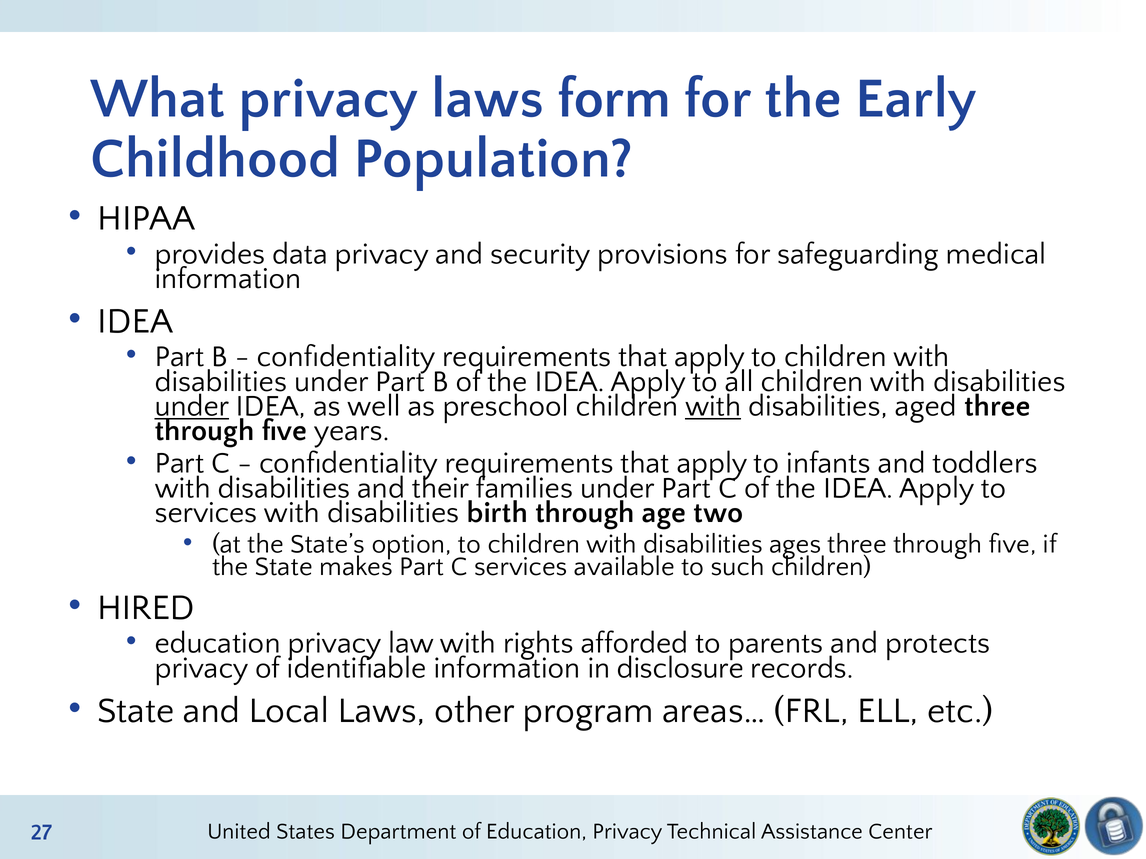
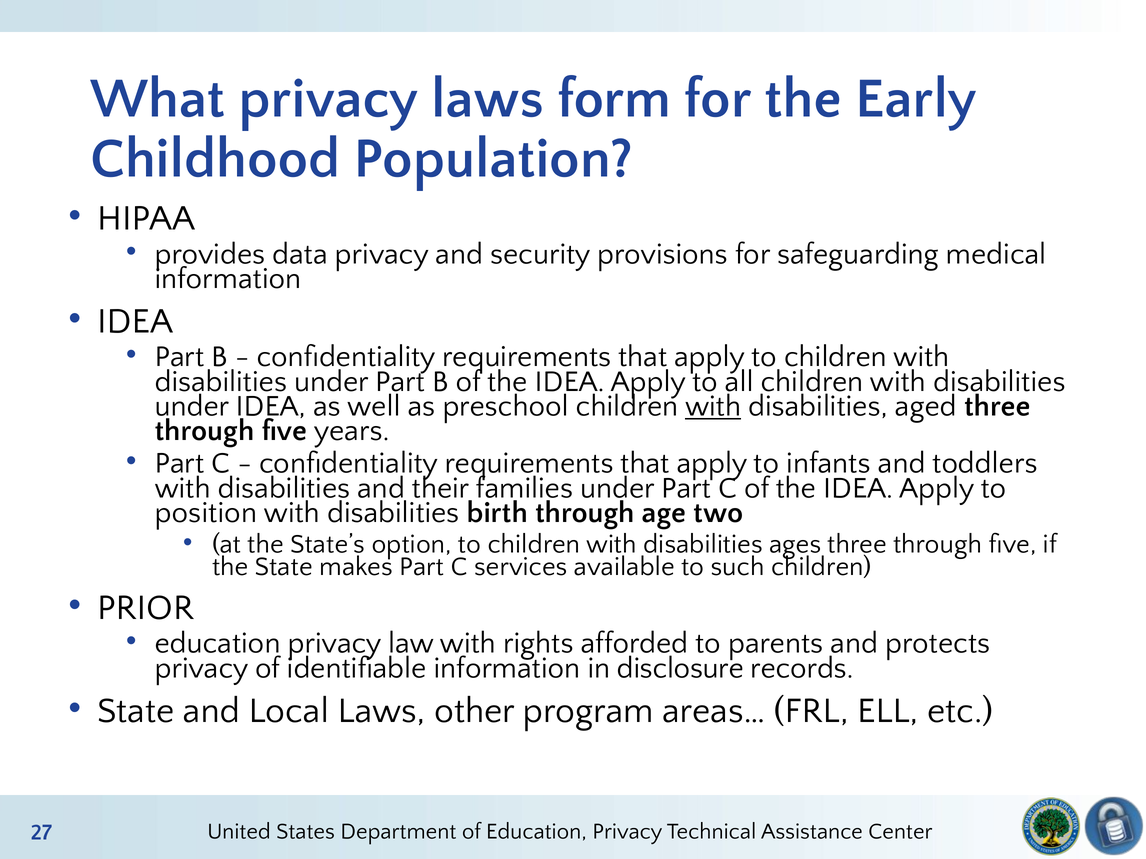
under at (192, 406) underline: present -> none
services at (206, 513): services -> position
HIRED: HIRED -> PRIOR
